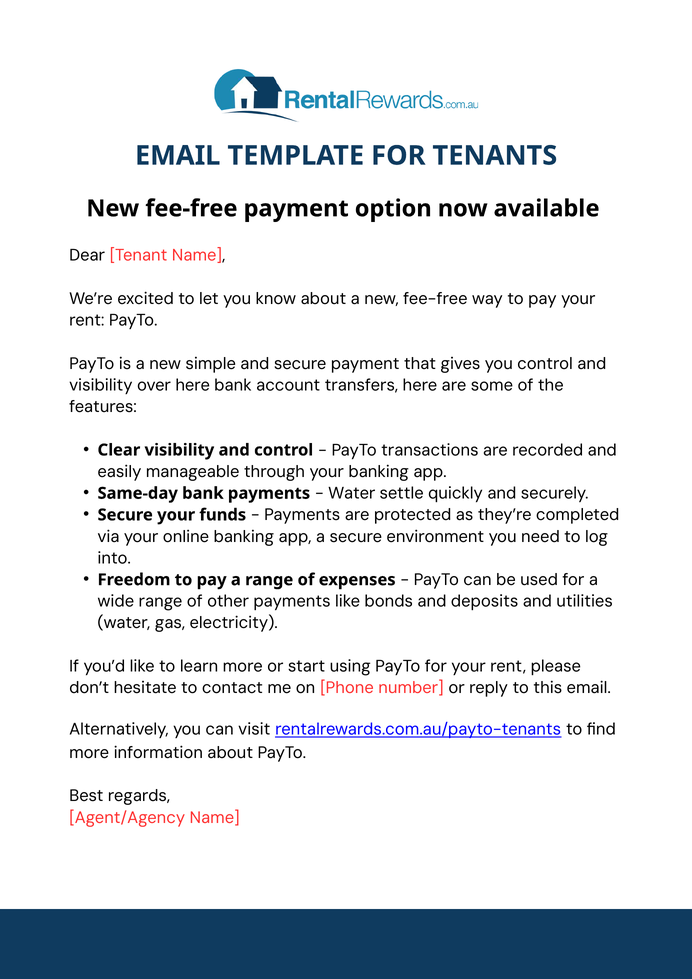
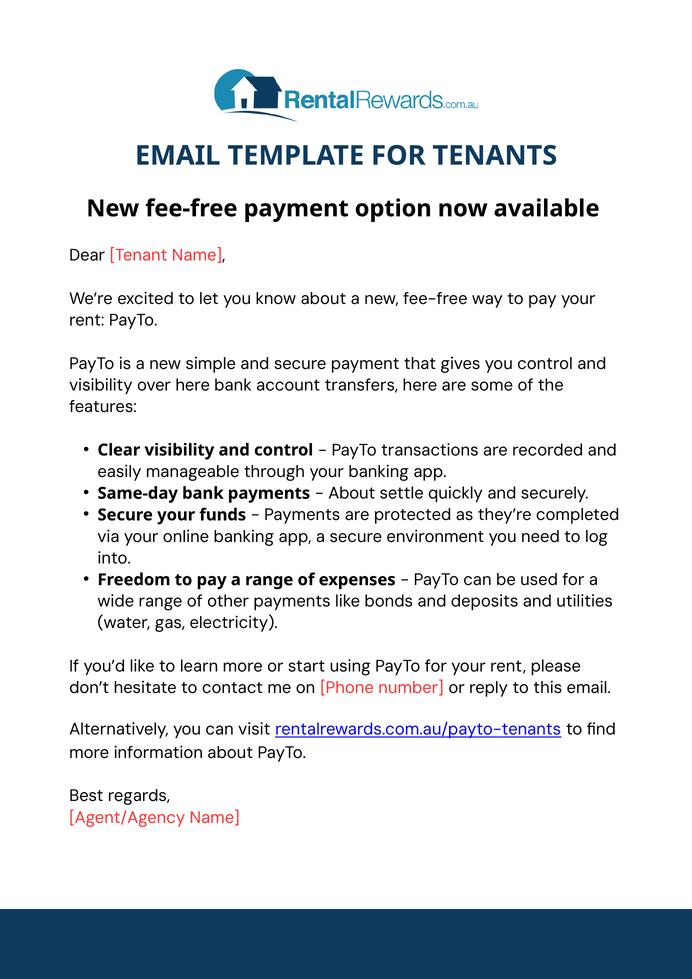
Water at (352, 493): Water -> About
